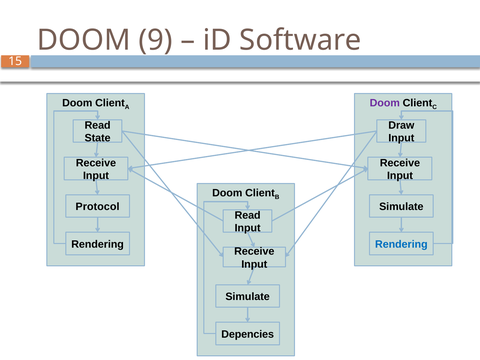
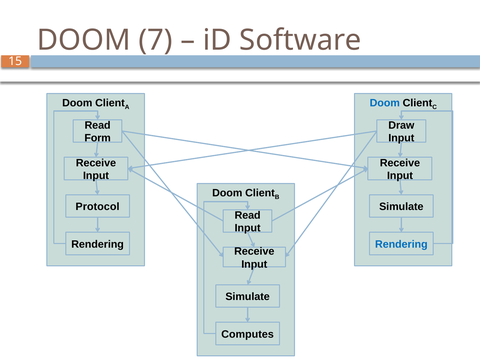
9: 9 -> 7
Doom at (385, 103) colour: purple -> blue
State: State -> Form
Depencies: Depencies -> Computes
